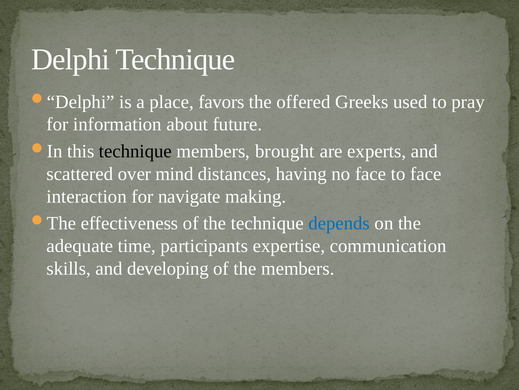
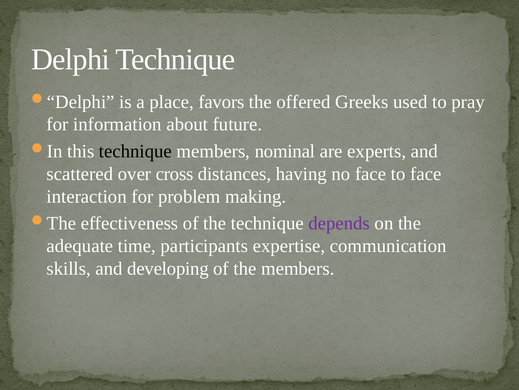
brought: brought -> nominal
mind: mind -> cross
navigate: navigate -> problem
depends colour: blue -> purple
